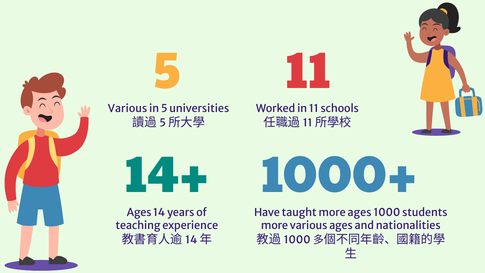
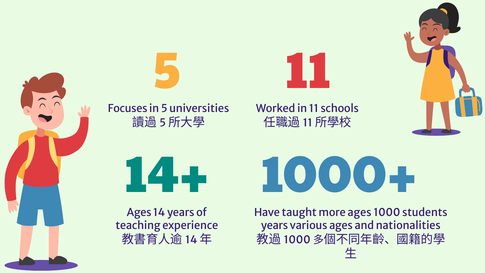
Various at (128, 108): Various -> Focuses
more at (274, 225): more -> years
